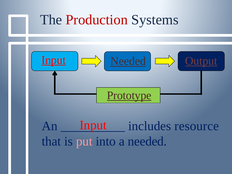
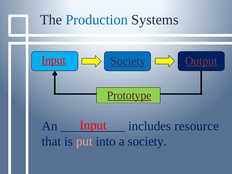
Production colour: red -> blue
Input Needed: Needed -> Society
a needed: needed -> society
